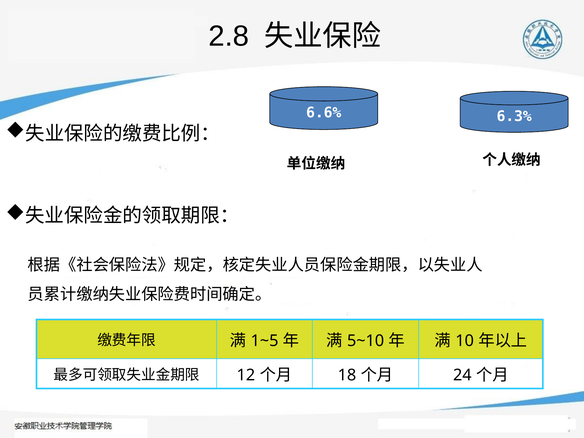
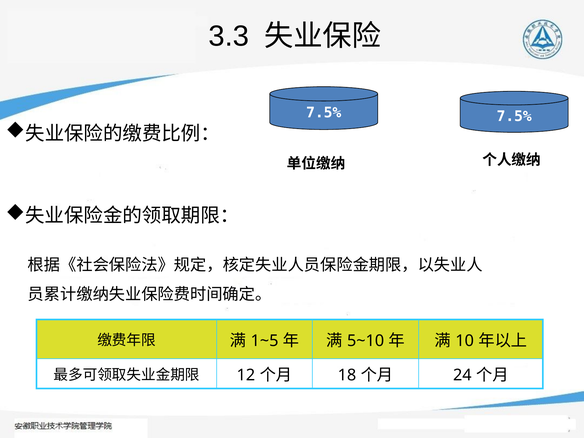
2.8: 2.8 -> 3.3
6.6% at (324, 113): 6.6% -> 7.5%
6.3% at (514, 116): 6.3% -> 7.5%
